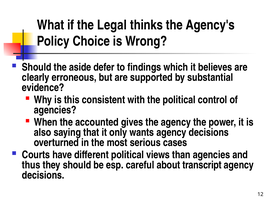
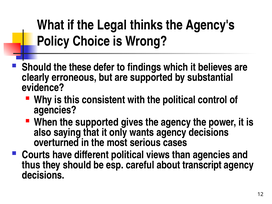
aside: aside -> these
the accounted: accounted -> supported
